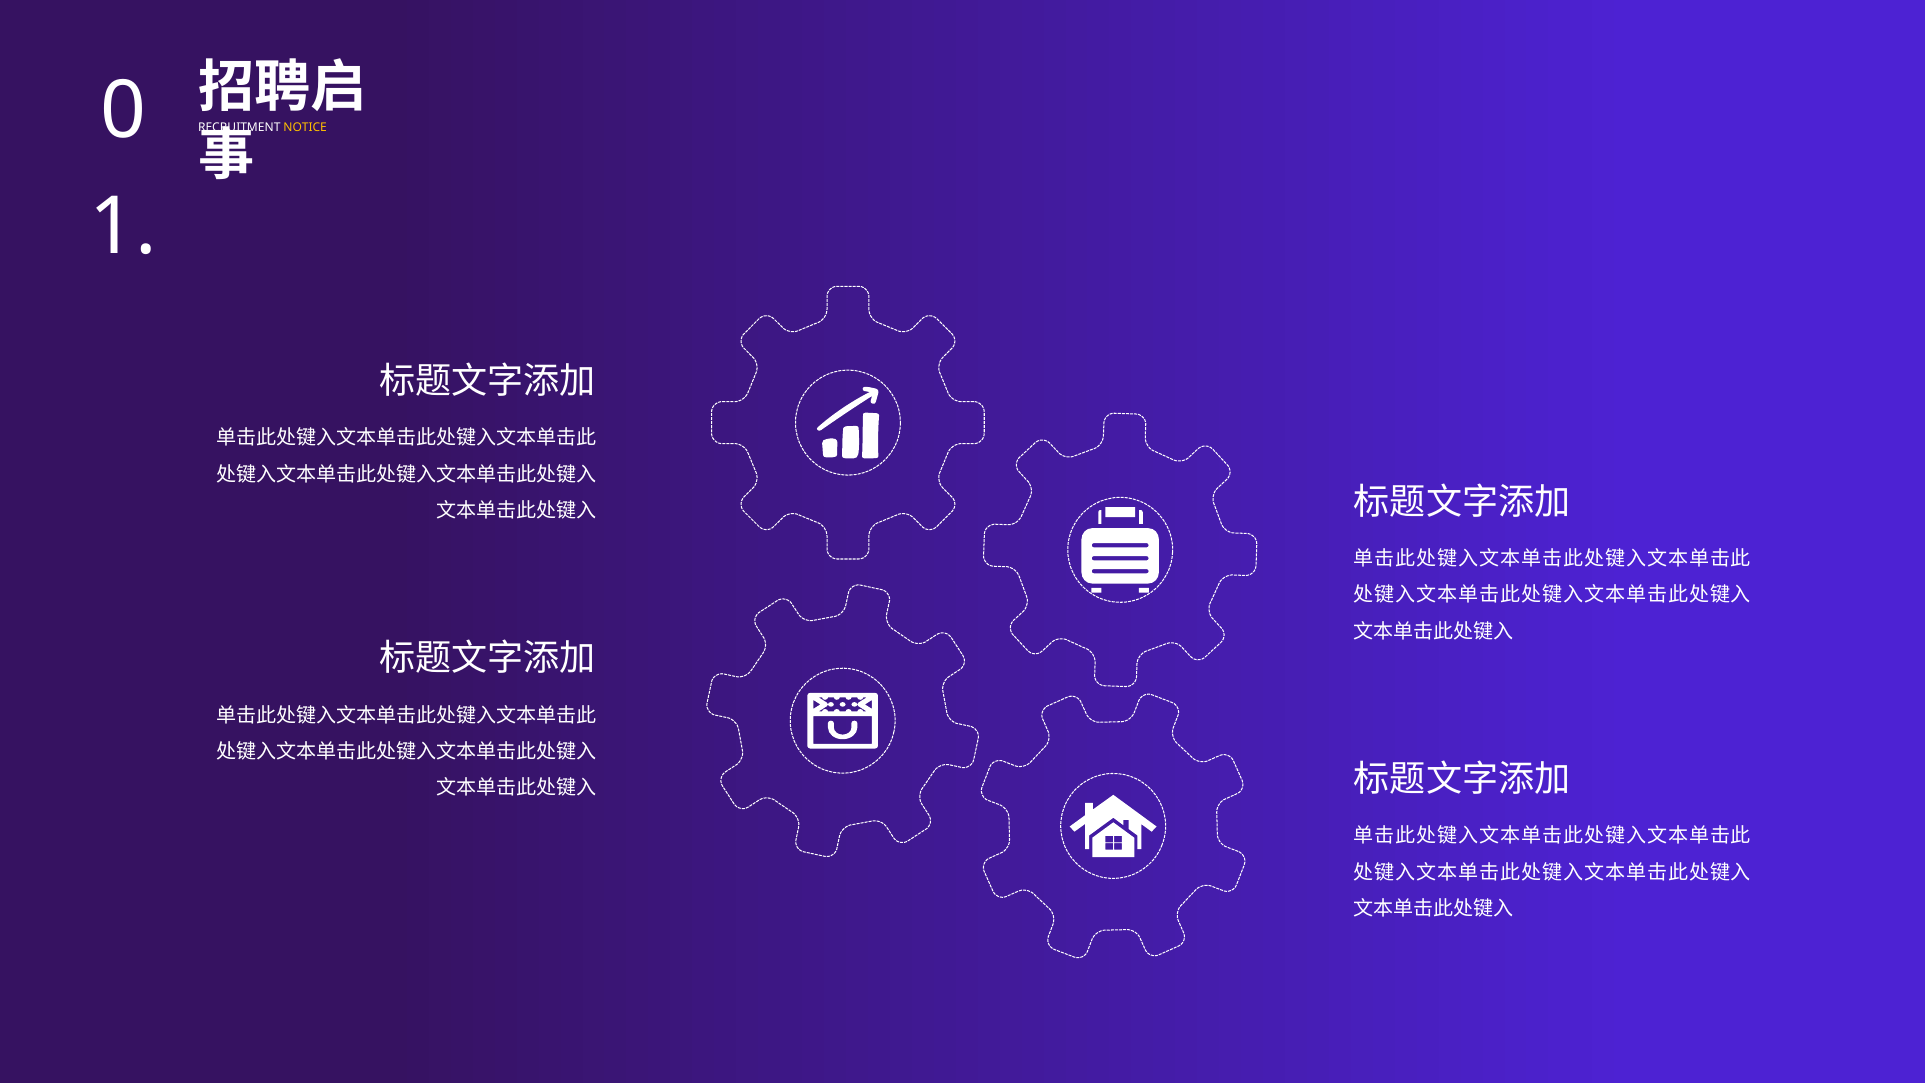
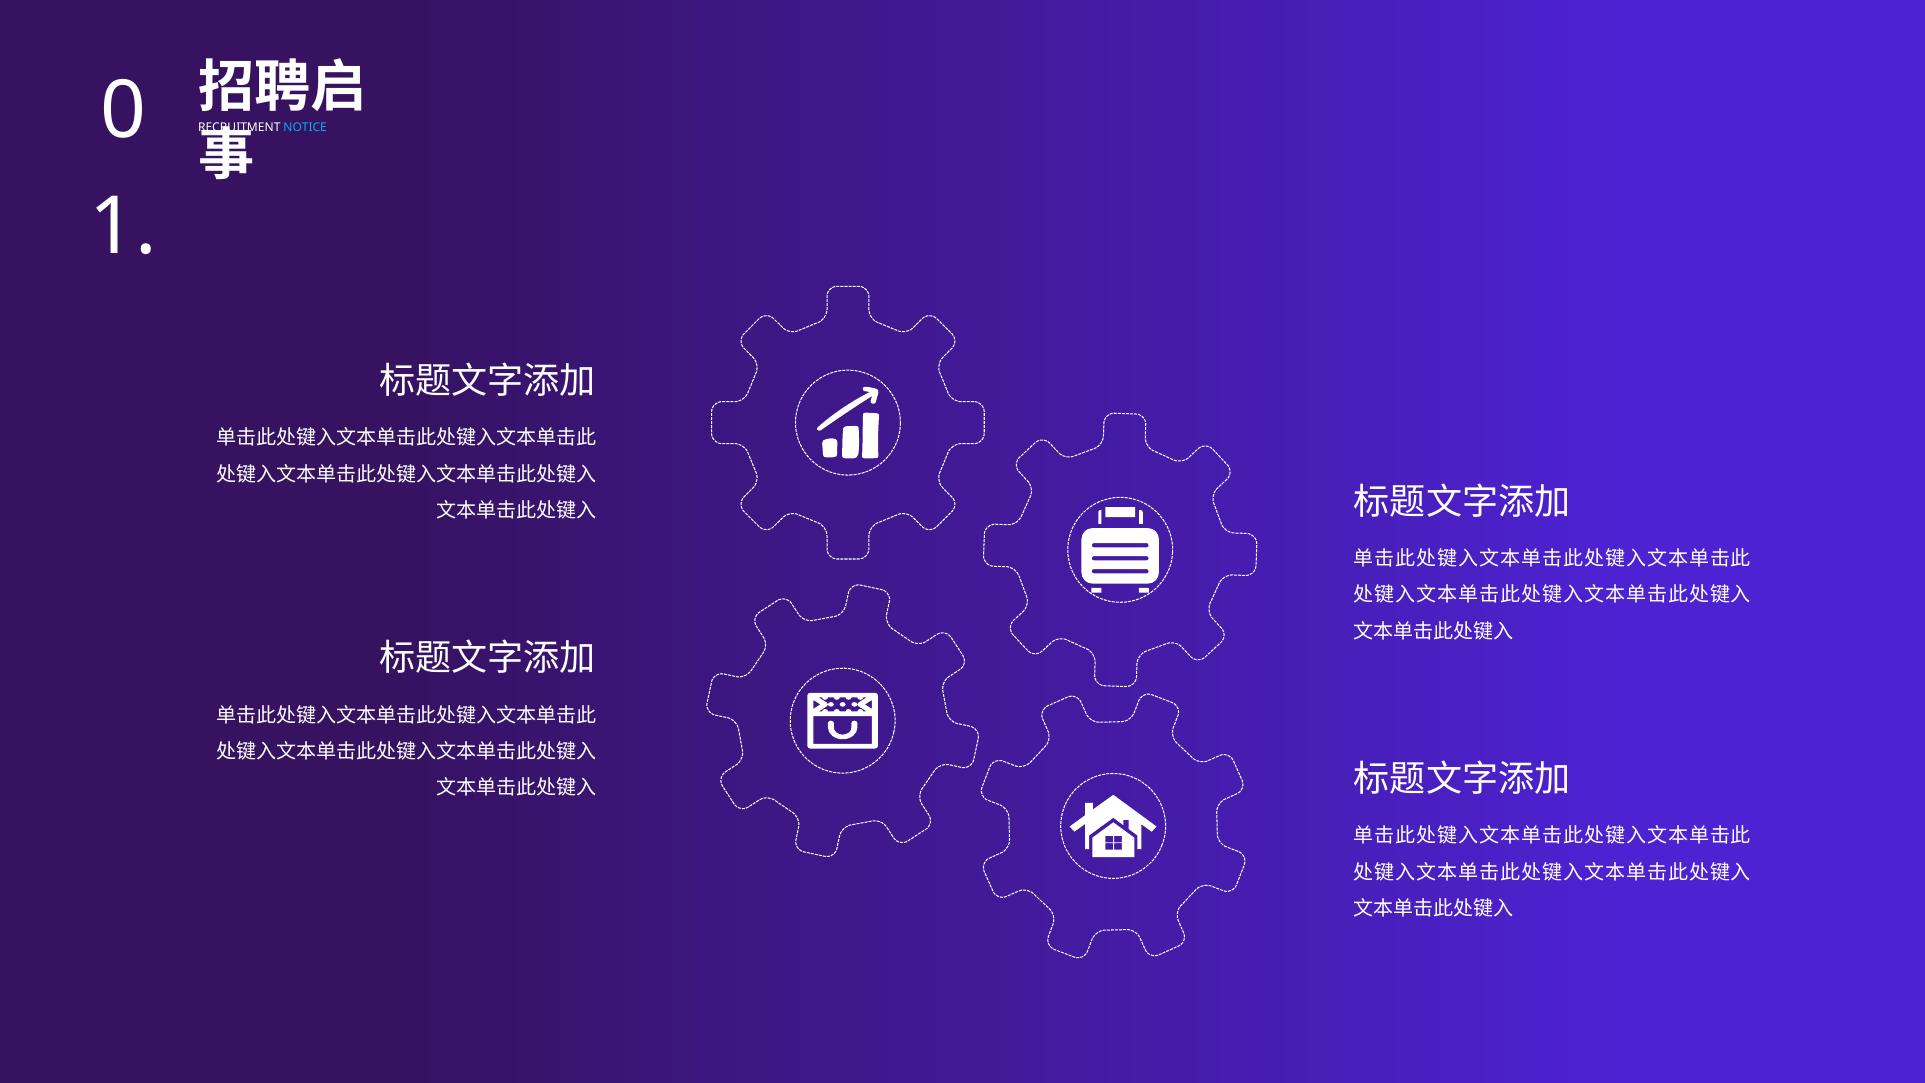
NOTICE colour: yellow -> light blue
